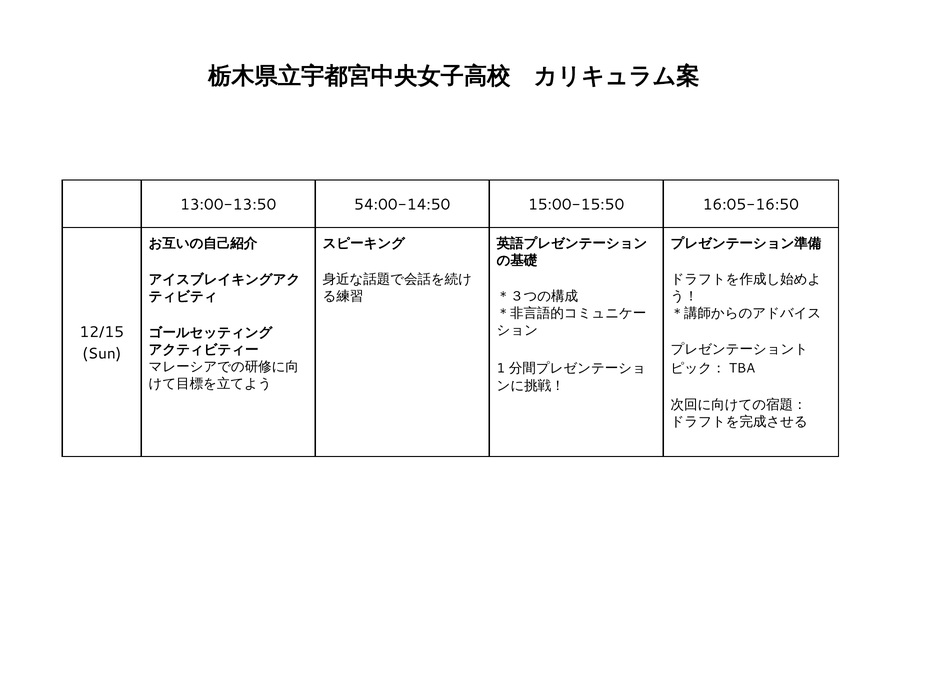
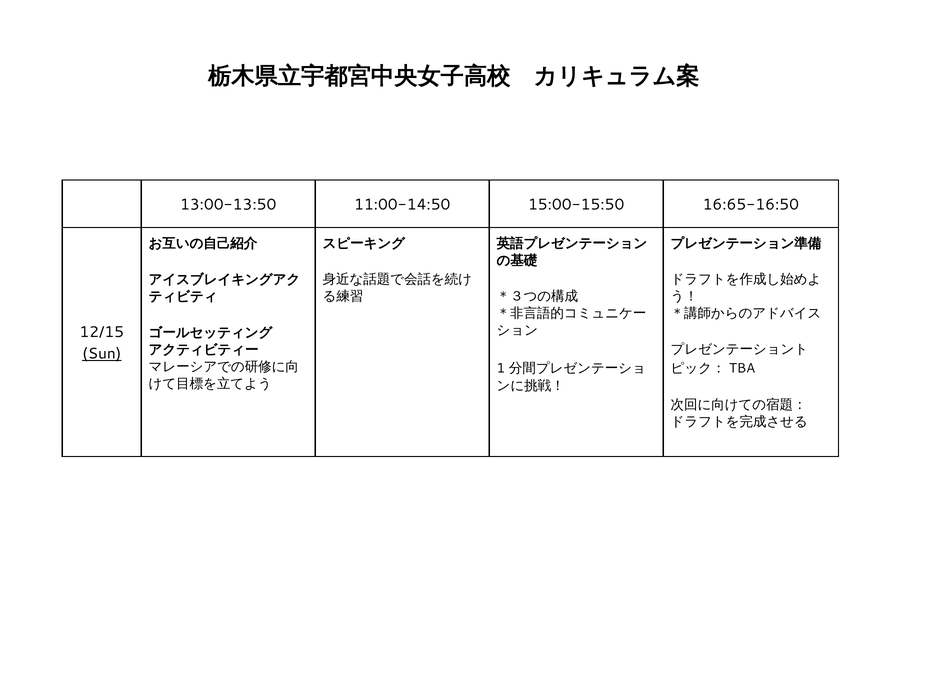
54:00-14:50: 54:00-14:50 -> 11:00-14:50
16:05-16:50: 16:05-16:50 -> 16:65-16:50
Sun underline: none -> present
